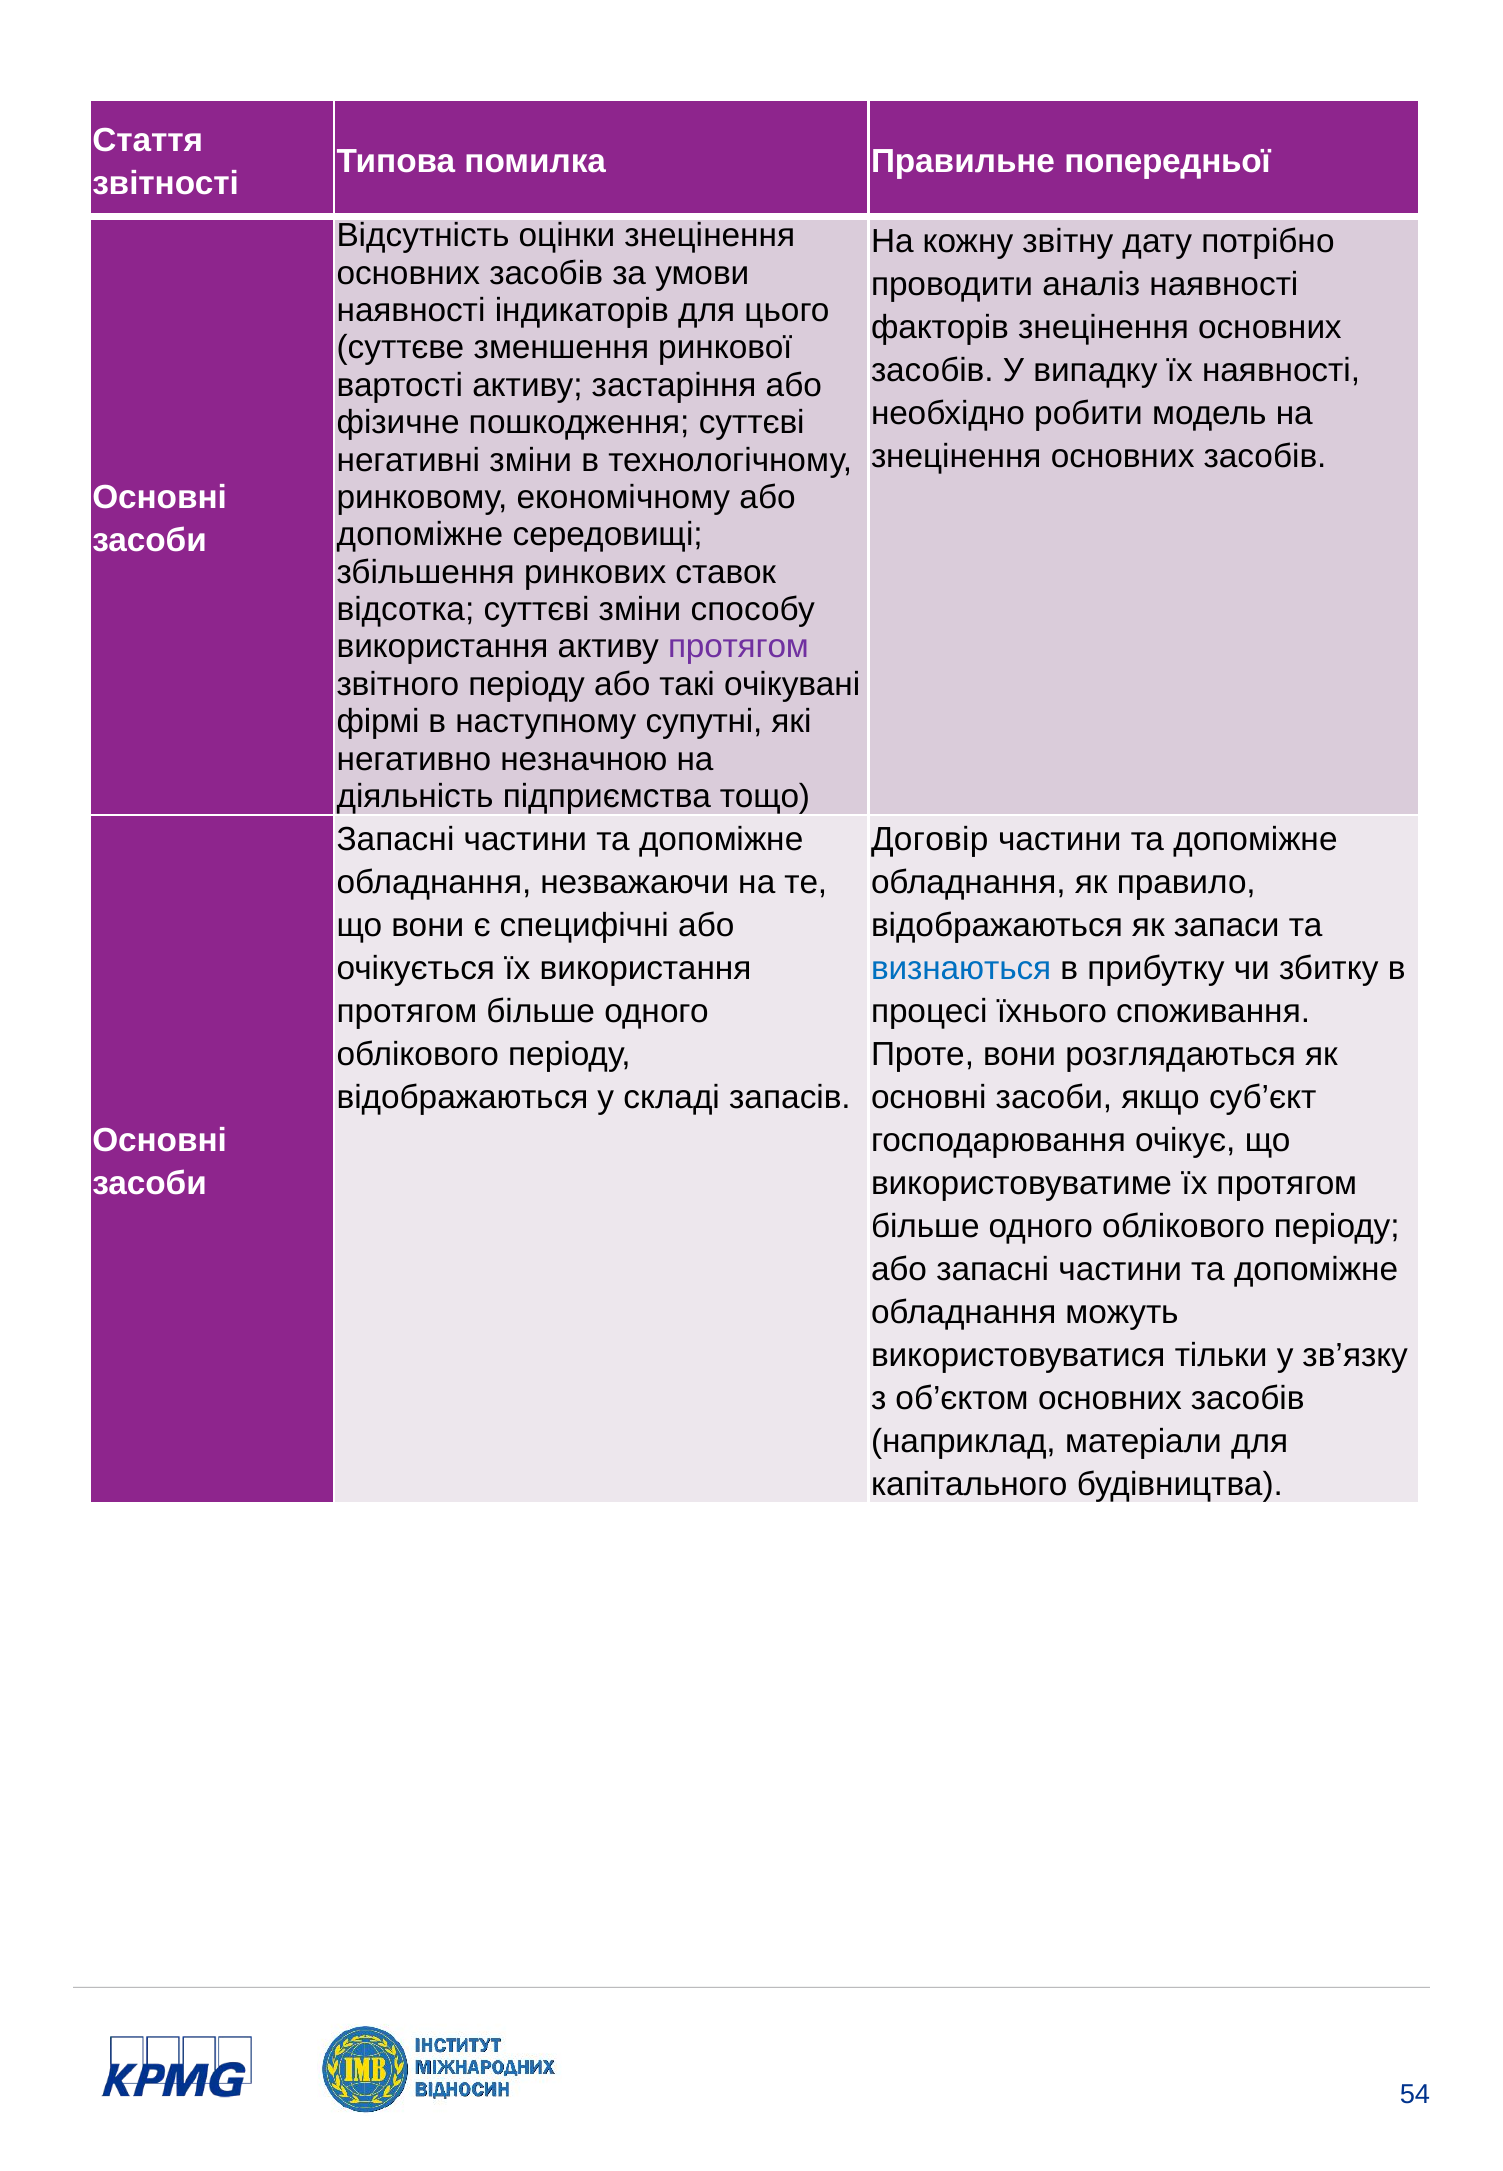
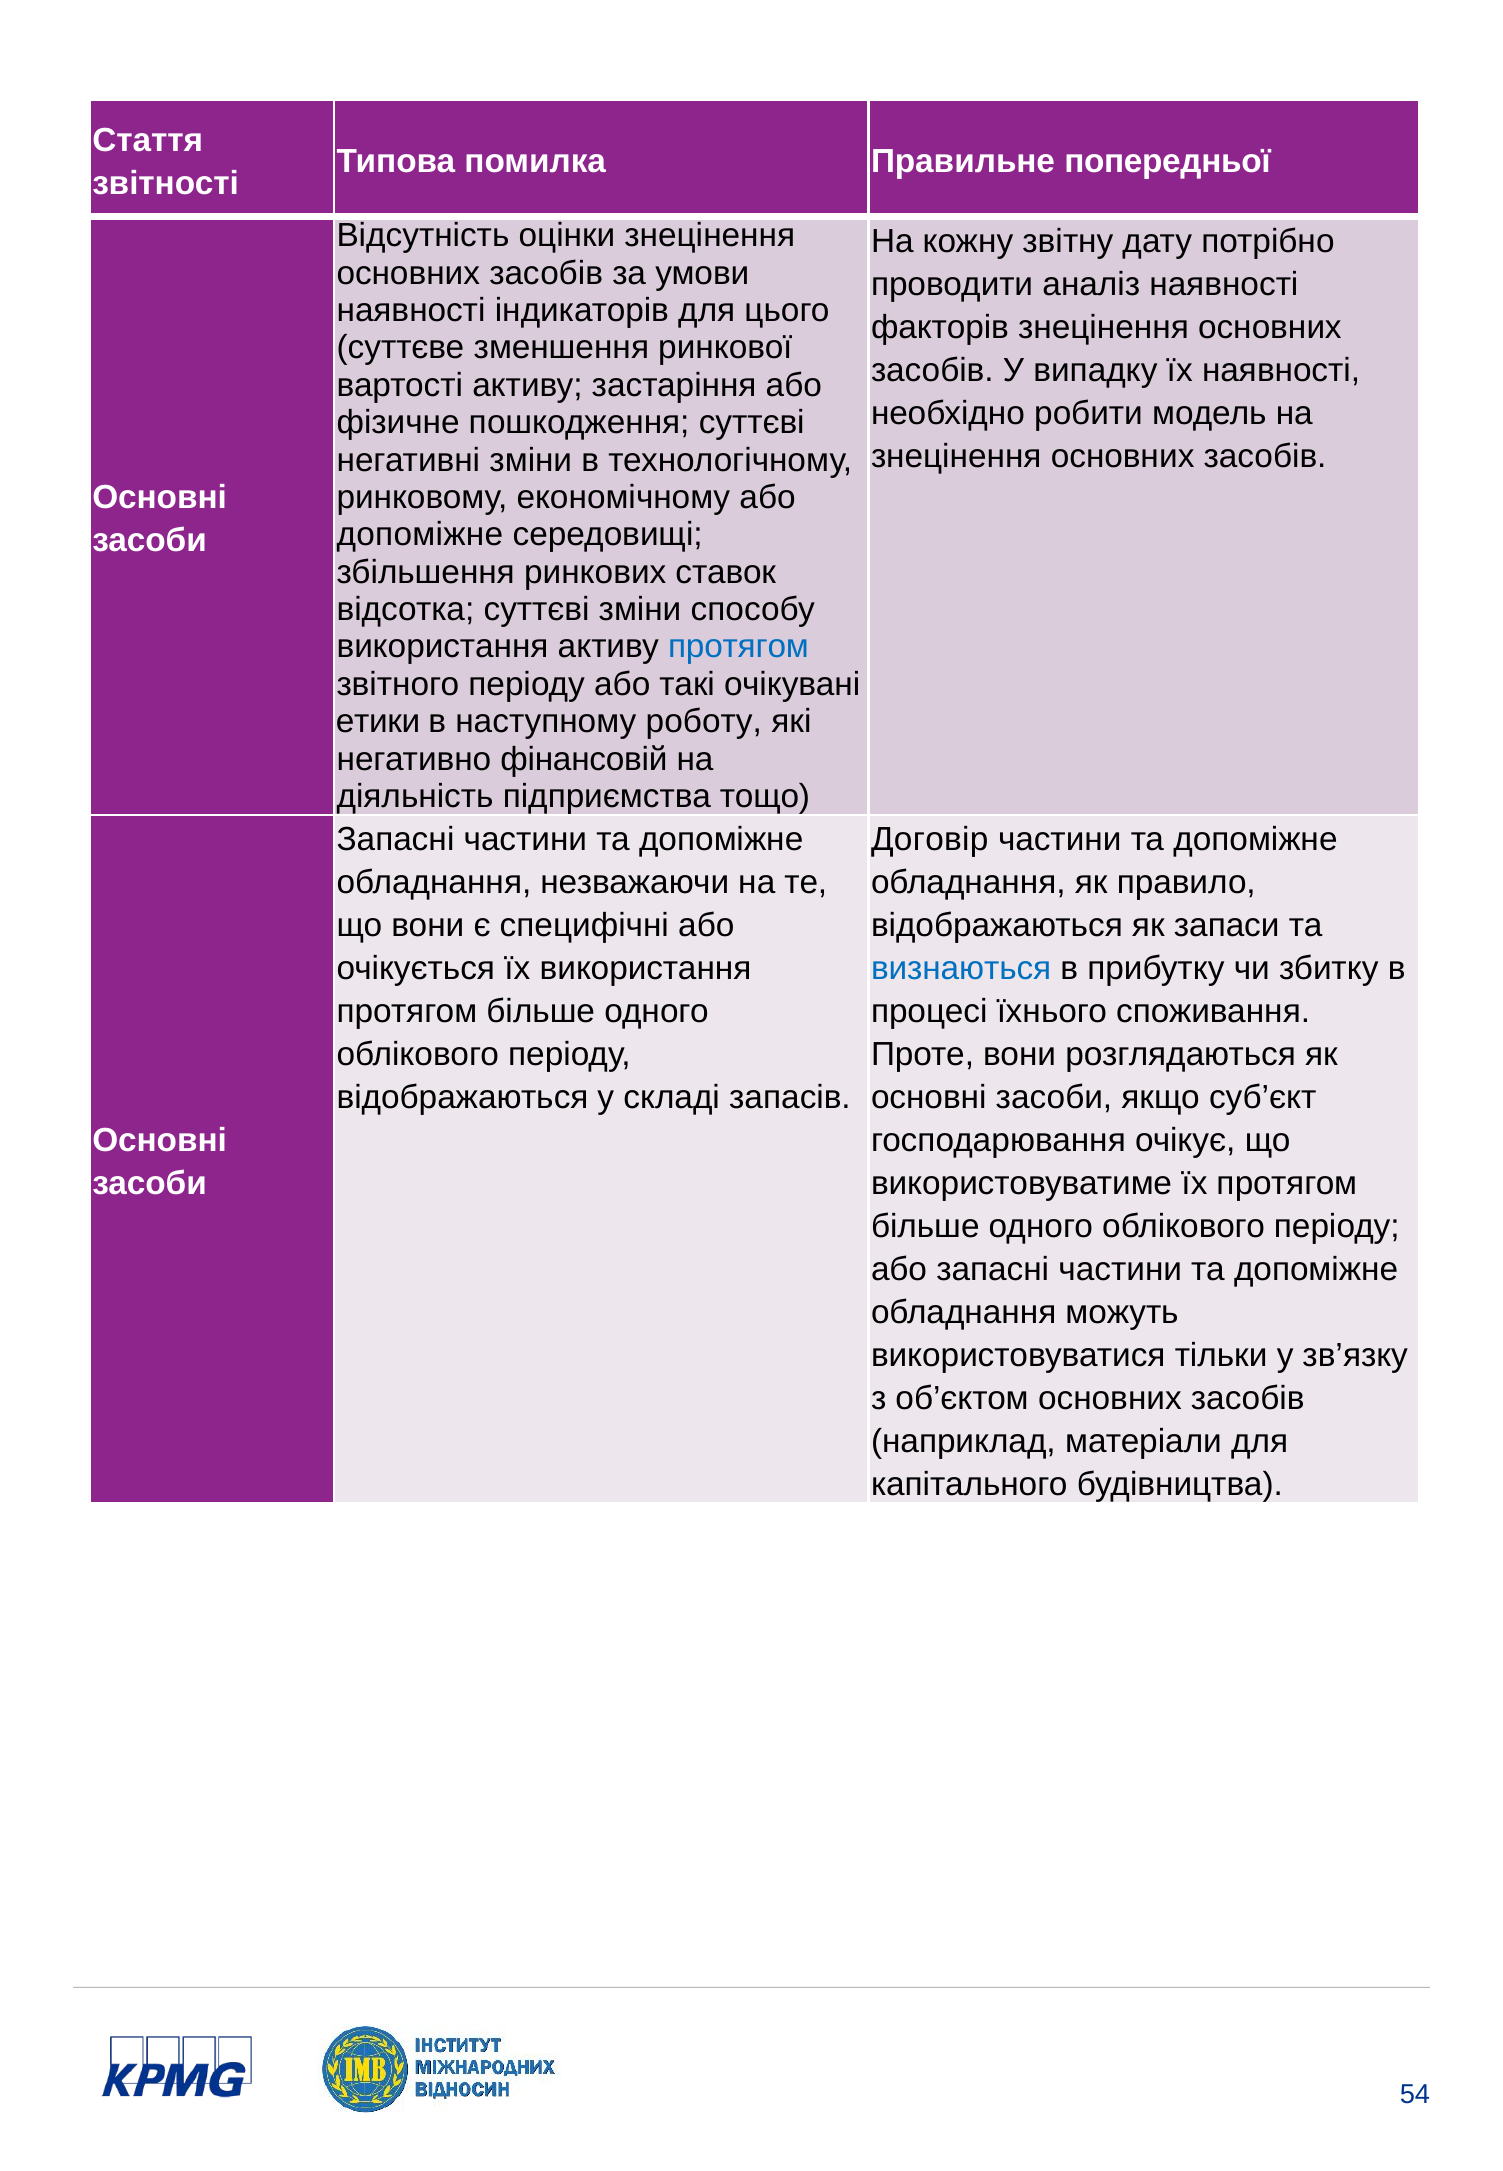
протягом at (738, 647) colour: purple -> blue
фірмі: фірмі -> етики
супутні: супутні -> роботу
незначною: незначною -> фінансовій
